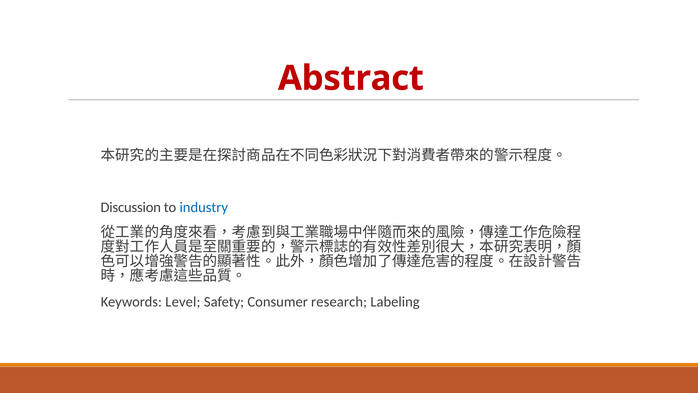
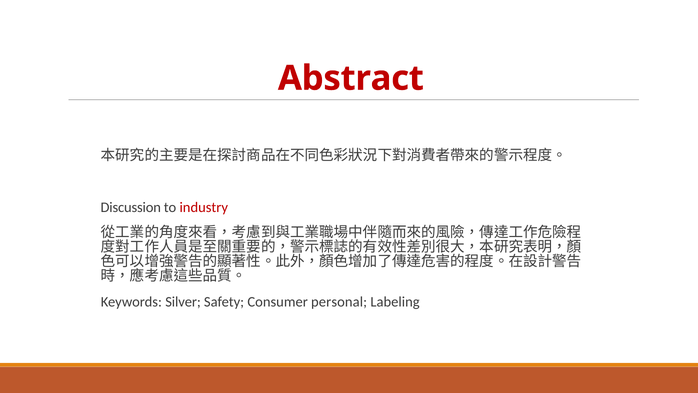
industry colour: blue -> red
Level: Level -> Silver
research: research -> personal
